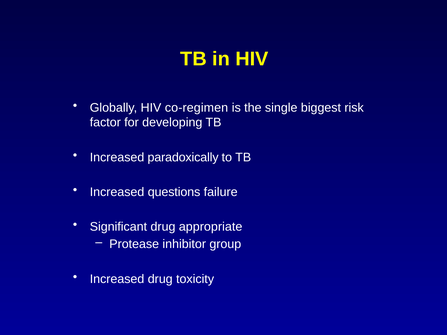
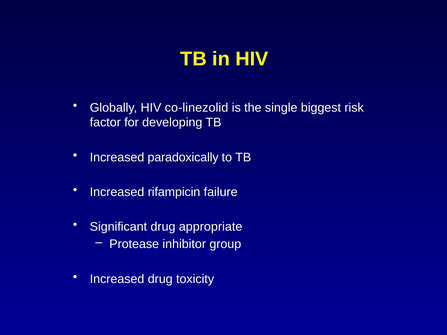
co-regimen: co-regimen -> co-linezolid
questions: questions -> rifampicin
